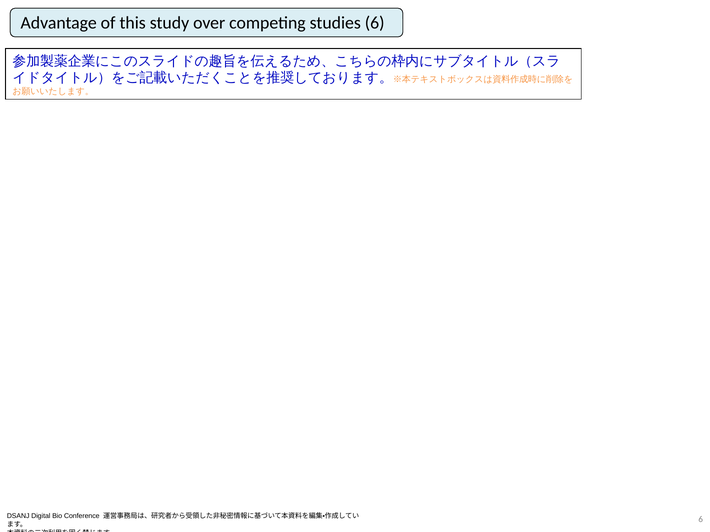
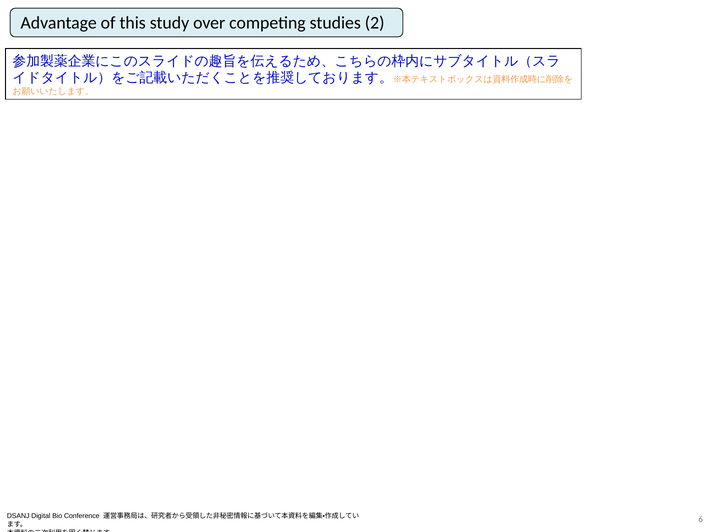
studies 6: 6 -> 2
